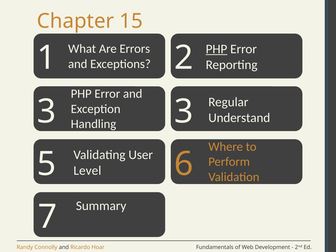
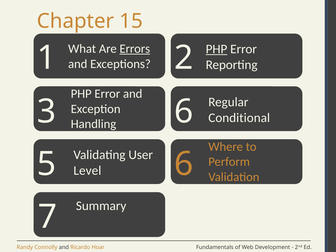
Errors underline: none -> present
3 3: 3 -> 6
Understand: Understand -> Conditional
